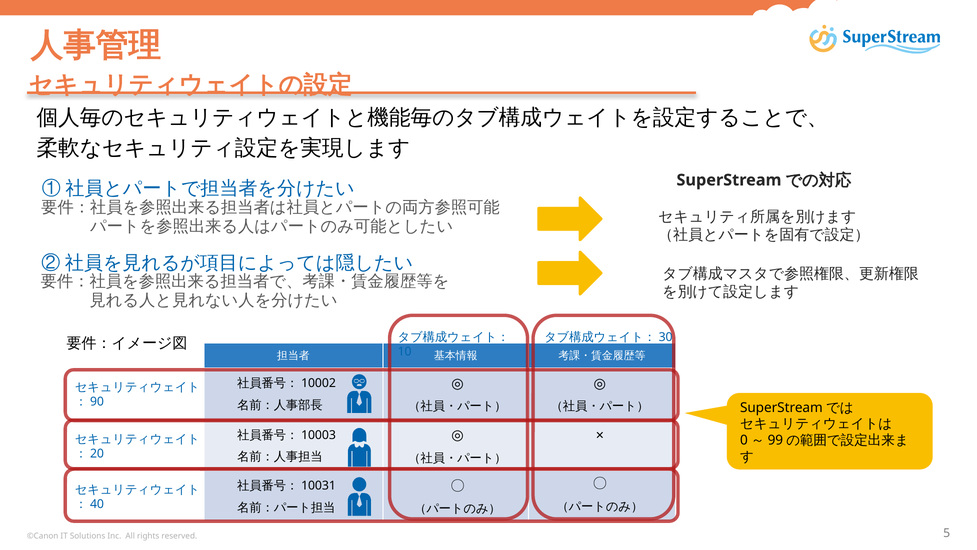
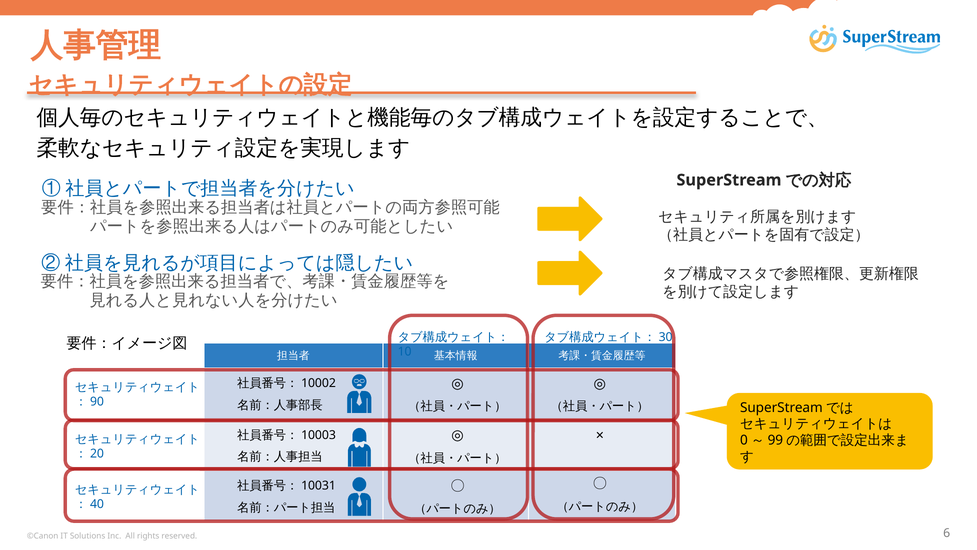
5: 5 -> 6
